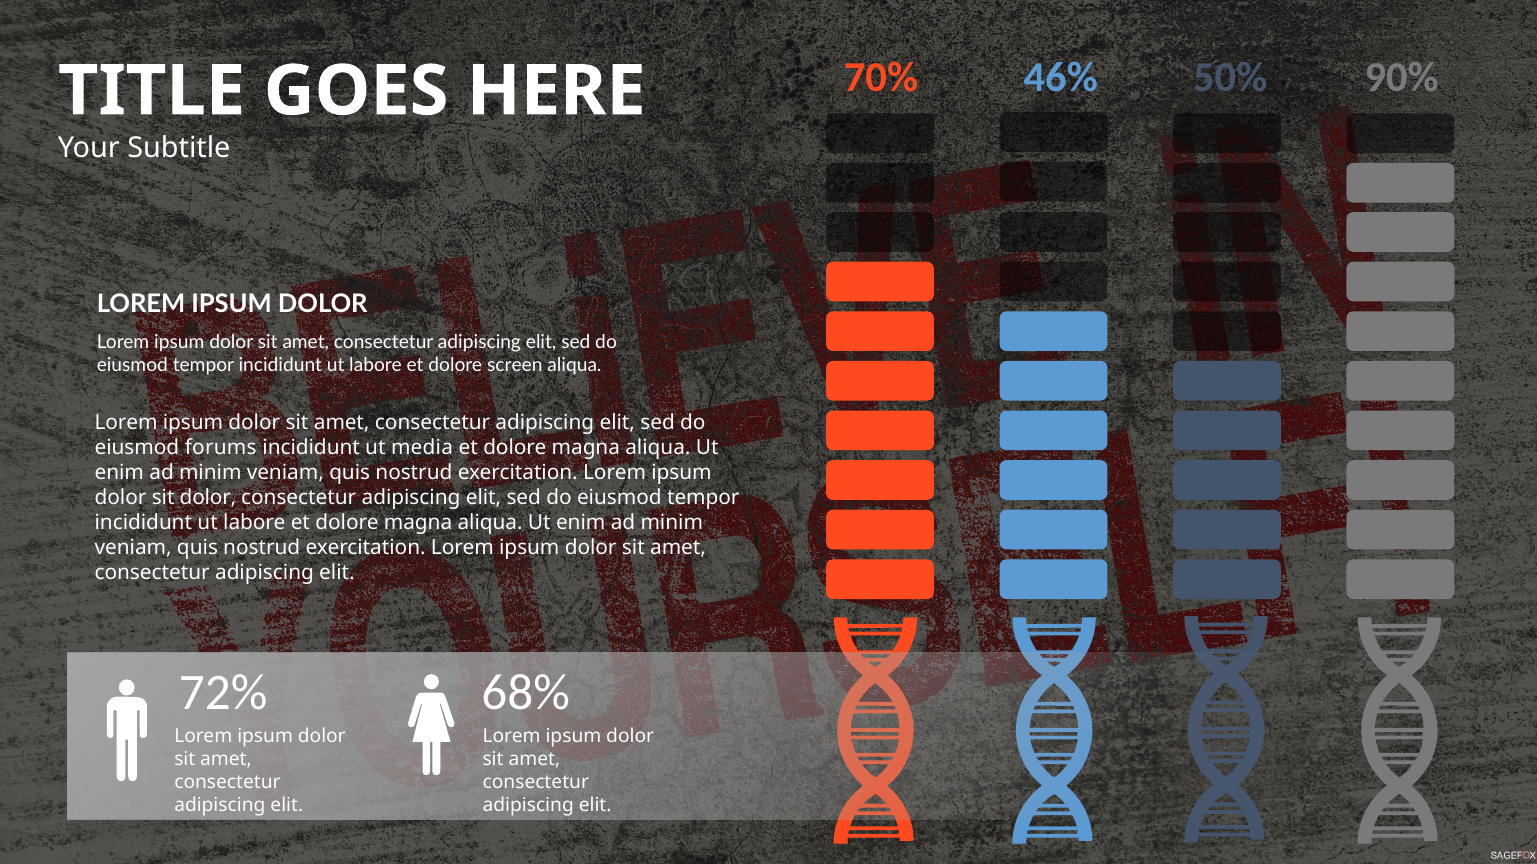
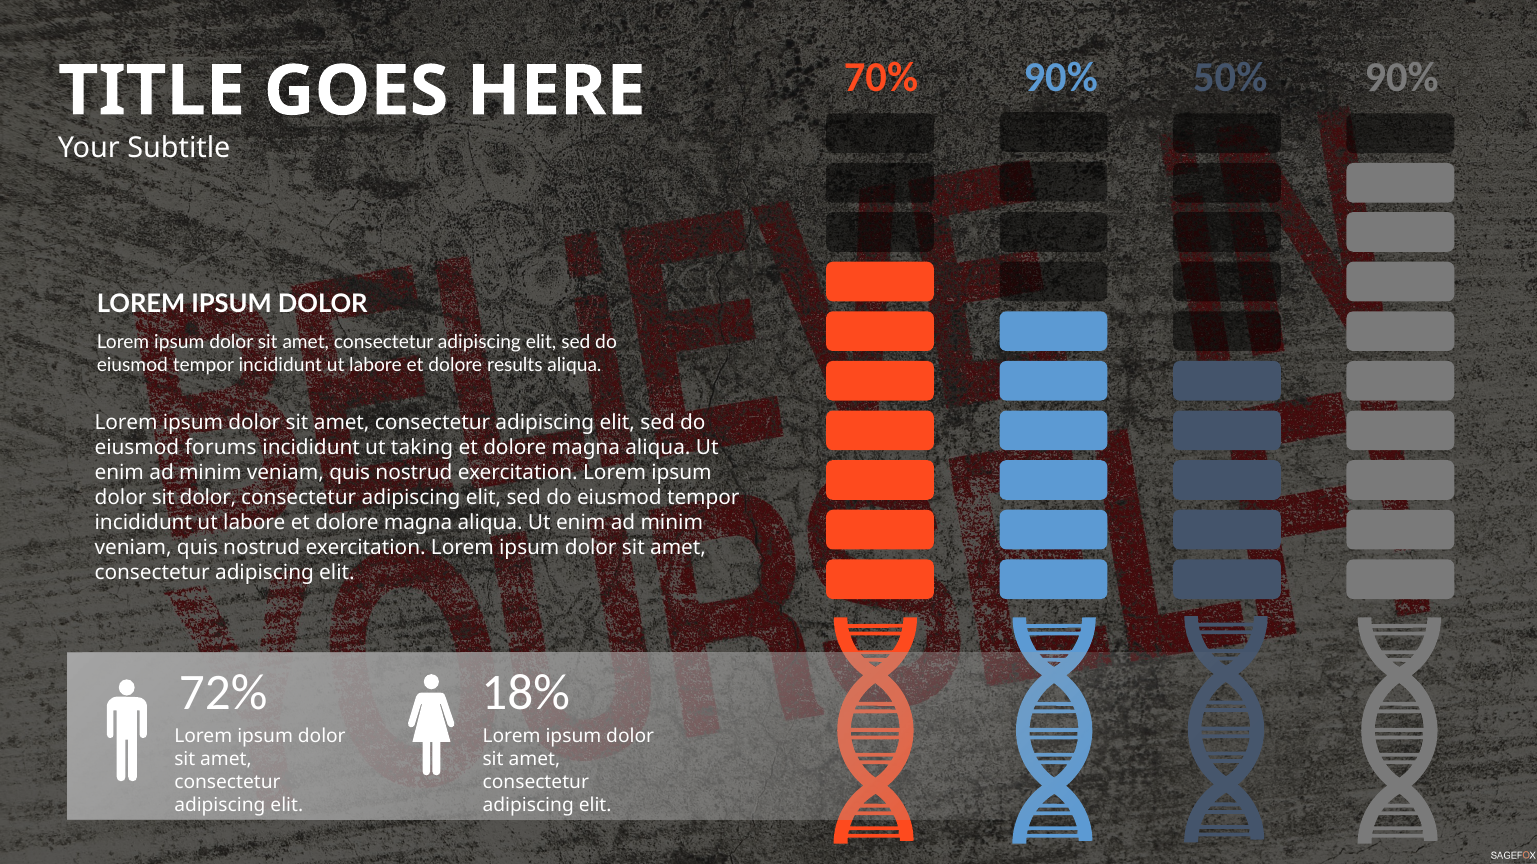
70% 46%: 46% -> 90%
screen: screen -> results
media: media -> taking
68%: 68% -> 18%
